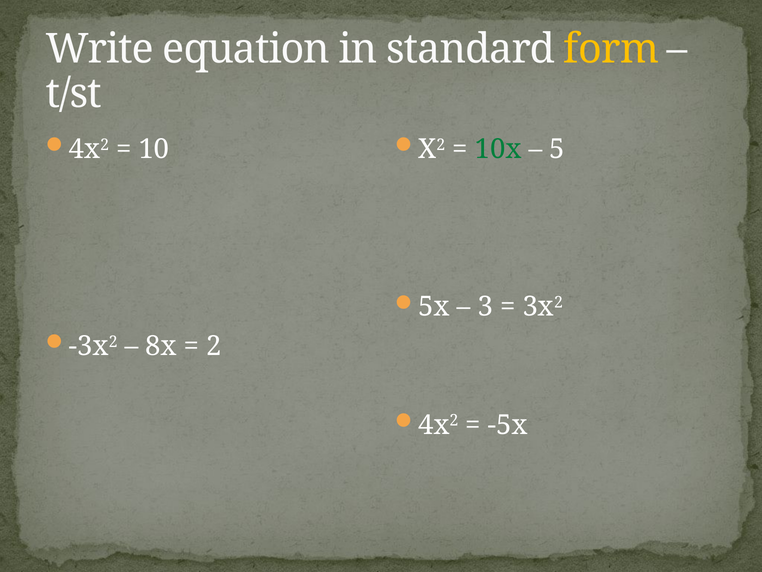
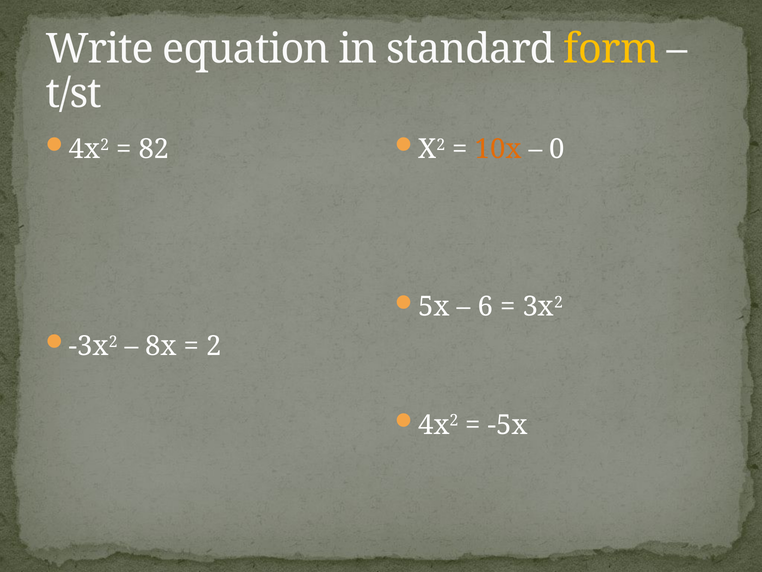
10: 10 -> 82
10x colour: green -> orange
5: 5 -> 0
3: 3 -> 6
